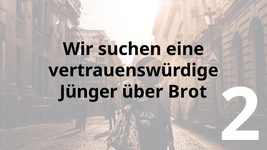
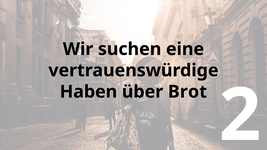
Jünger: Jünger -> Haben
